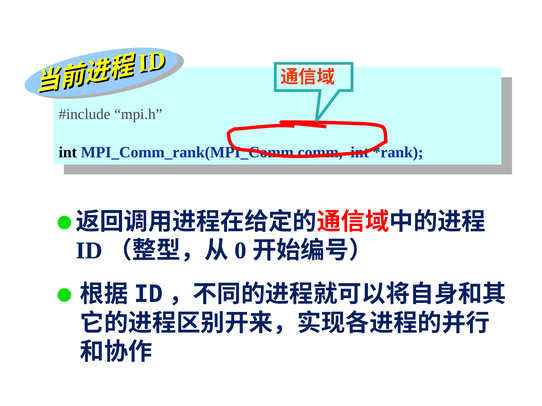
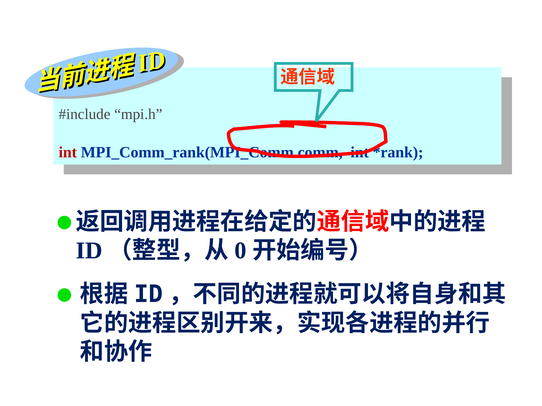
int at (68, 152) colour: black -> red
